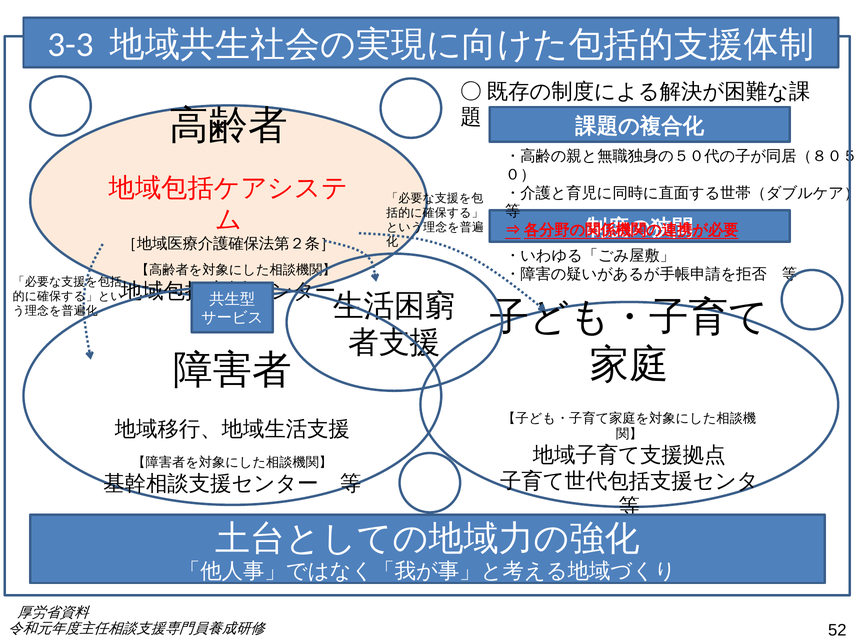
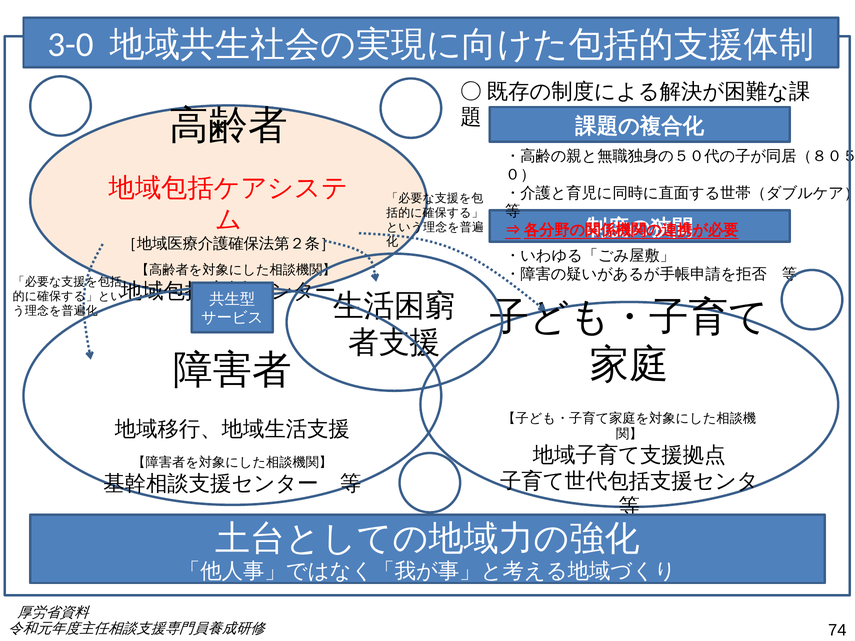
3-3: 3-3 -> 3-0
52: 52 -> 74
